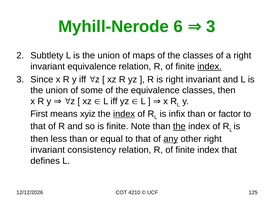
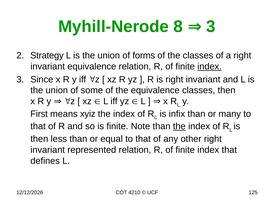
6: 6 -> 8
Subtlety: Subtlety -> Strategy
maps: maps -> forms
index at (124, 114) underline: present -> none
factor: factor -> many
any underline: present -> none
consistency: consistency -> represented
